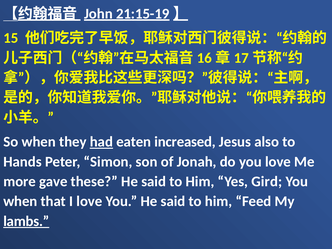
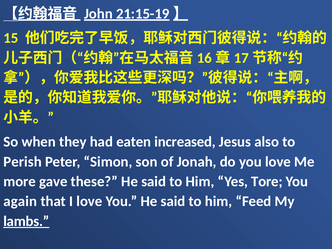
had underline: present -> none
Hands: Hands -> Perish
Gird: Gird -> Tore
when at (20, 201): when -> again
